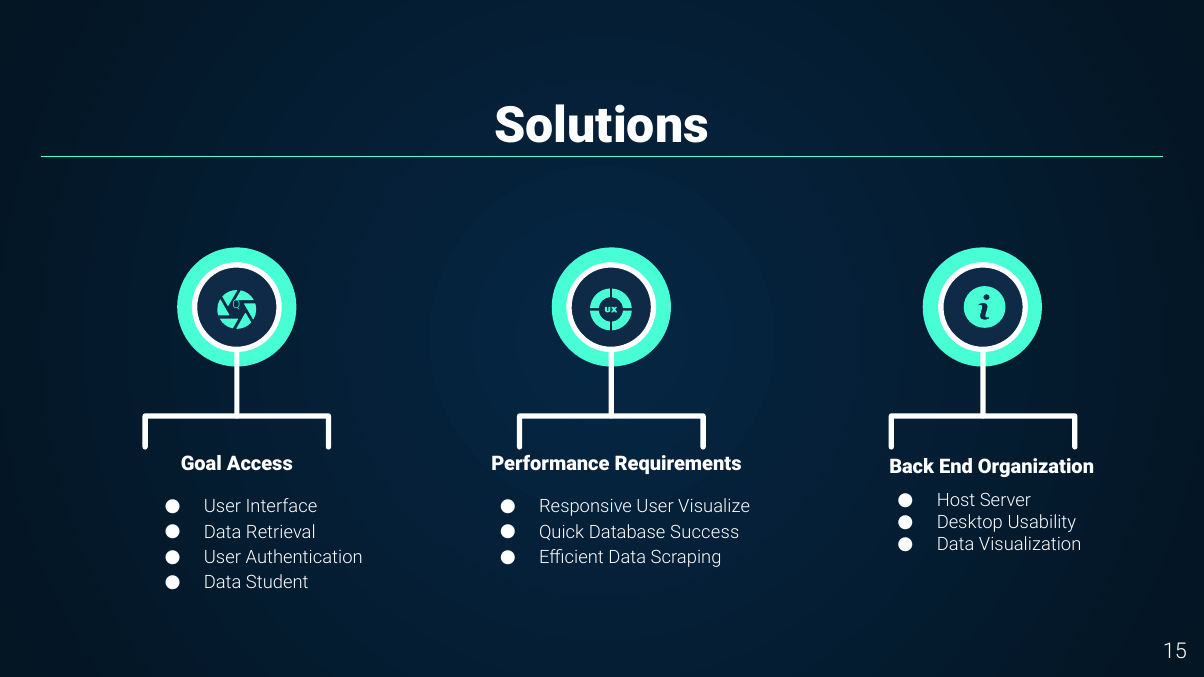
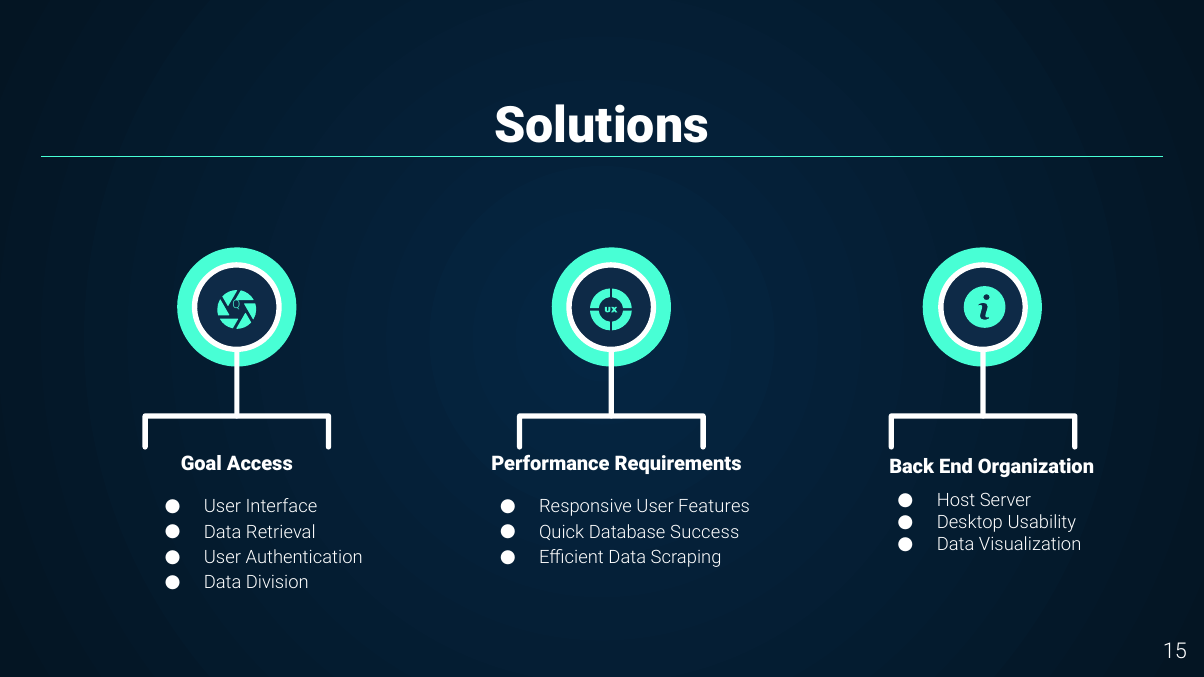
Visualize: Visualize -> Features
Student: Student -> Division
